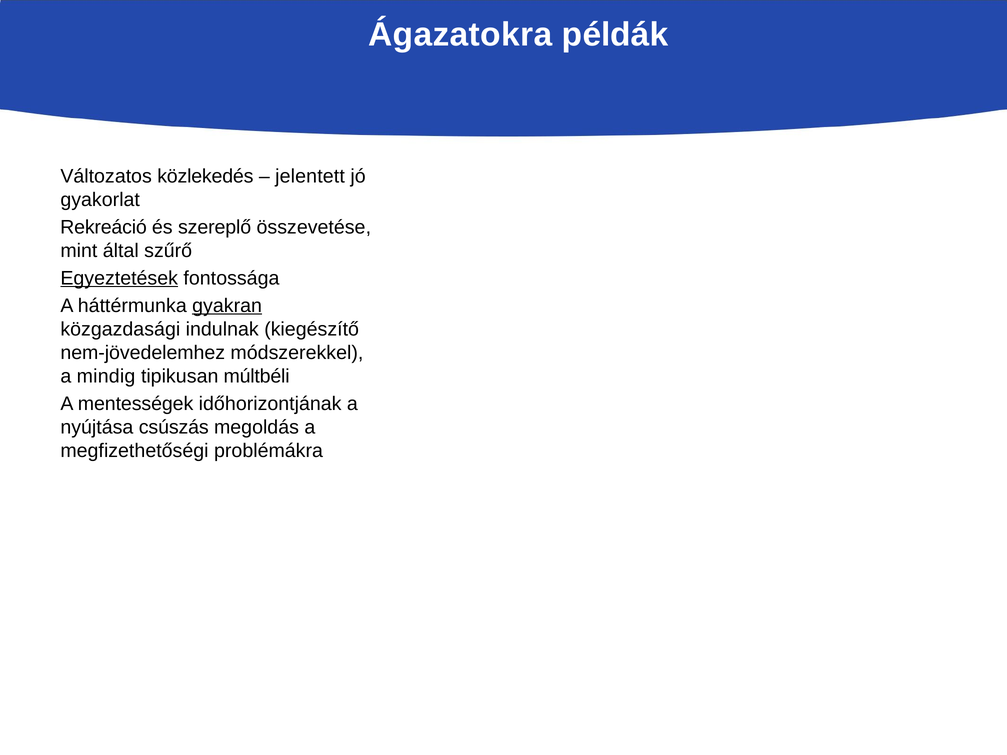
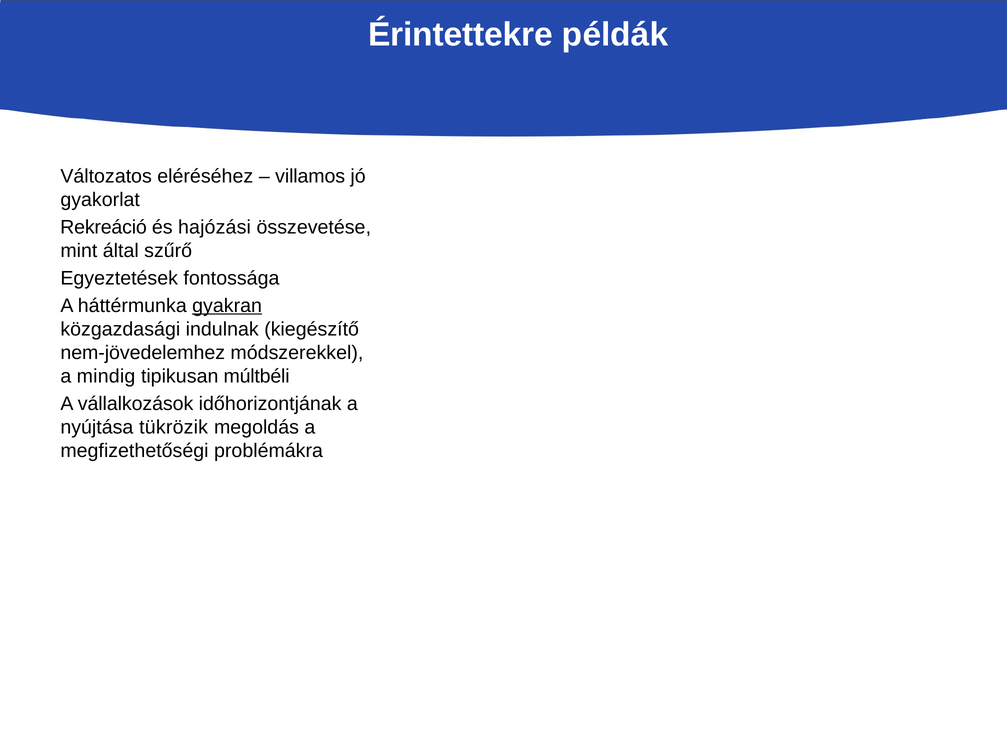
Ágazatokra: Ágazatokra -> Érintettekre
közlekedés: közlekedés -> eléréséhez
jelentett: jelentett -> villamos
szereplő: szereplő -> hajózási
Egyeztetések underline: present -> none
mentességek: mentességek -> vállalkozások
csúszás: csúszás -> tükrözik
